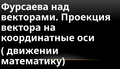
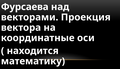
движении: движении -> находится
